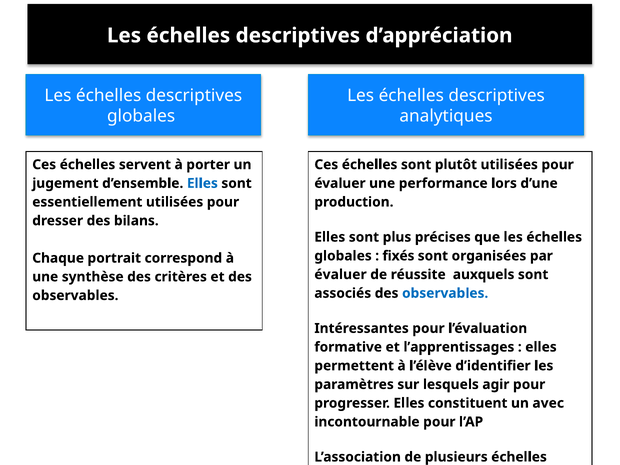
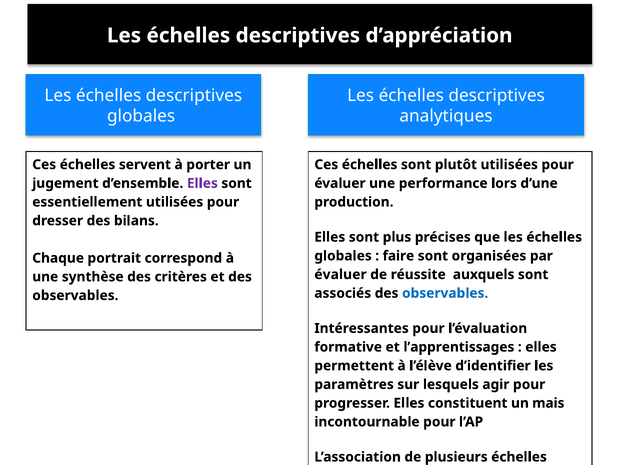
Elles at (202, 183) colour: blue -> purple
fixés: fixés -> faire
avec: avec -> mais
